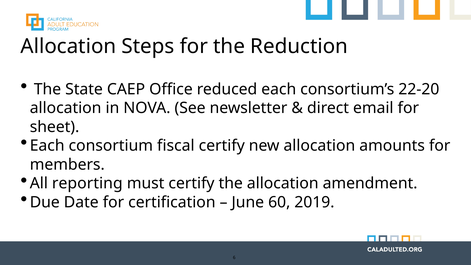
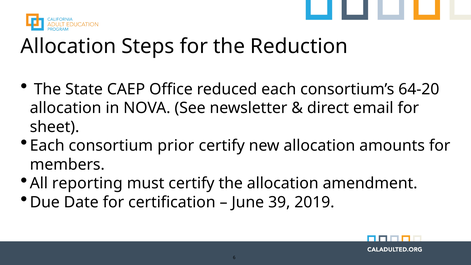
22-20: 22-20 -> 64-20
fiscal: fiscal -> prior
60: 60 -> 39
